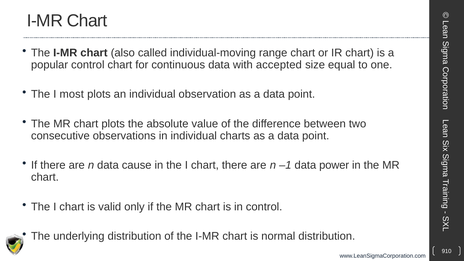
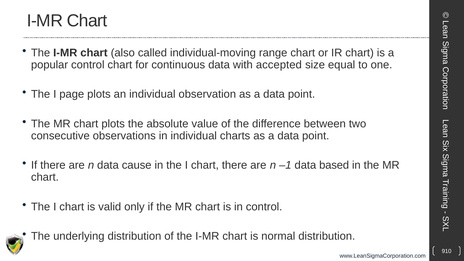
most: most -> page
power: power -> based
